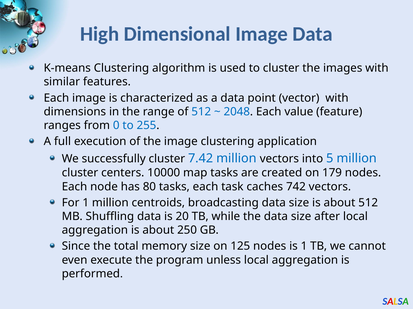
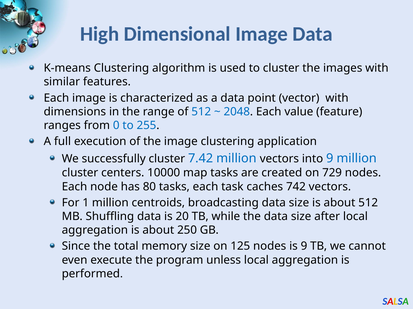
into 5: 5 -> 9
179: 179 -> 729
is 1: 1 -> 9
